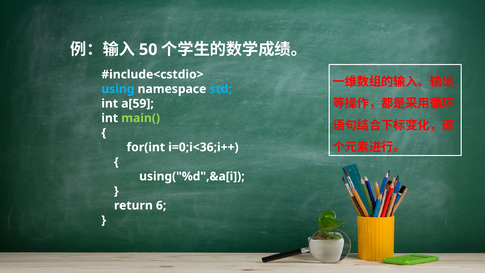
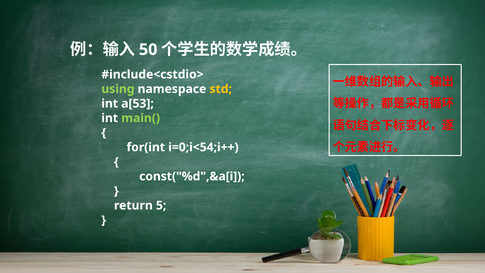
using colour: light blue -> light green
std colour: light blue -> yellow
a[59: a[59 -> a[53
i=0;i<36;i++: i=0;i<36;i++ -> i=0;i<54;i++
using("%d",&a[i: using("%d",&a[i -> const("%d",&a[i
6: 6 -> 5
